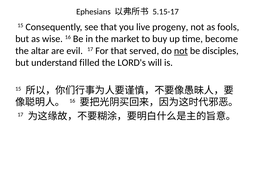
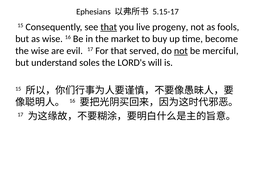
that at (109, 27) underline: none -> present
the altar: altar -> wise
disciples: disciples -> merciful
filled: filled -> soles
